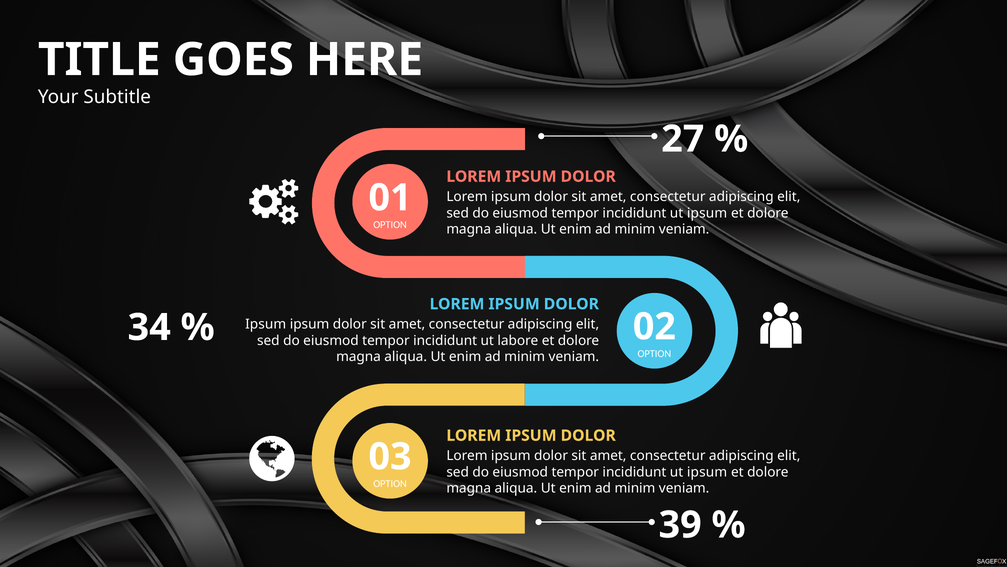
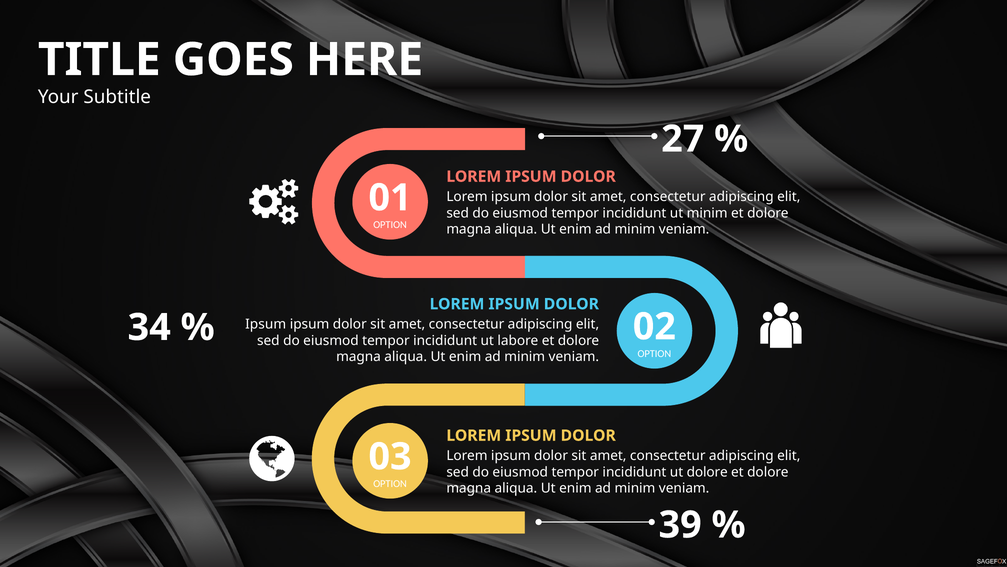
ipsum at (707, 213): ipsum -> minim
ipsum at (707, 472): ipsum -> dolore
